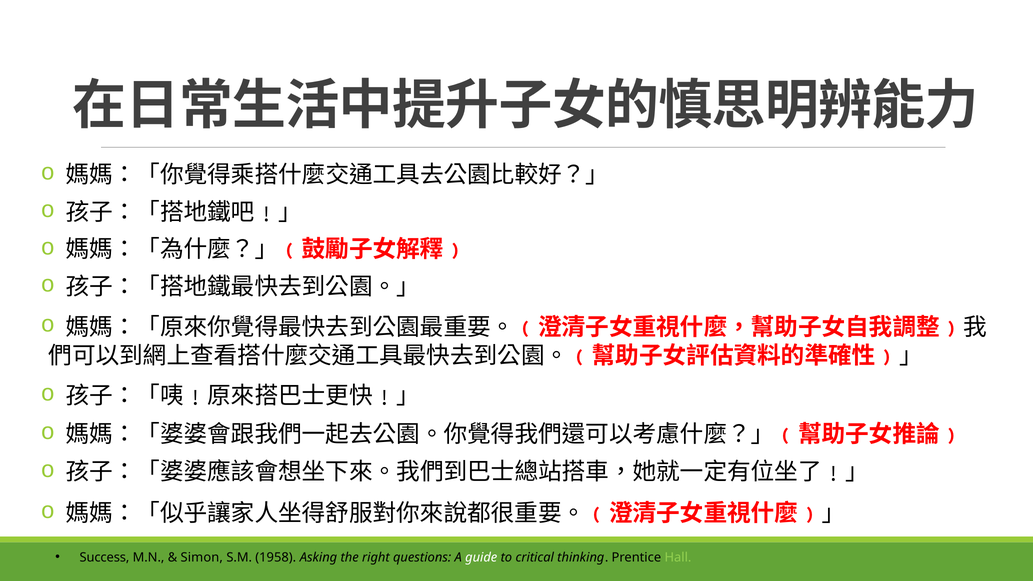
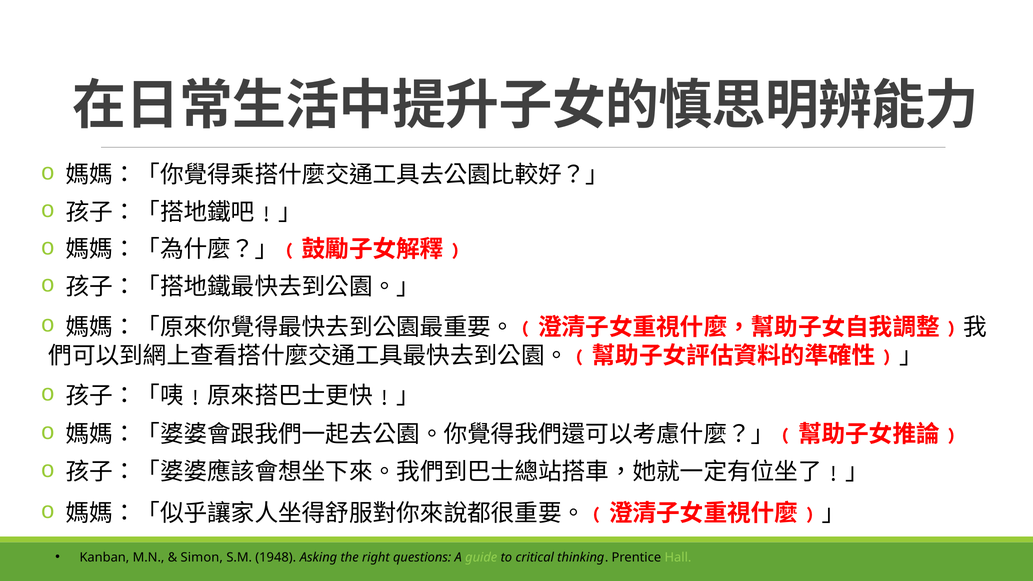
Success: Success -> Kanban
1958: 1958 -> 1948
guide colour: white -> light green
